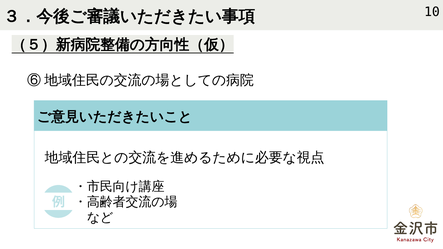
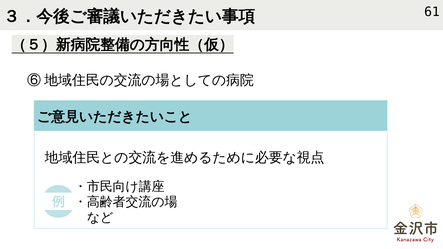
10: 10 -> 61
